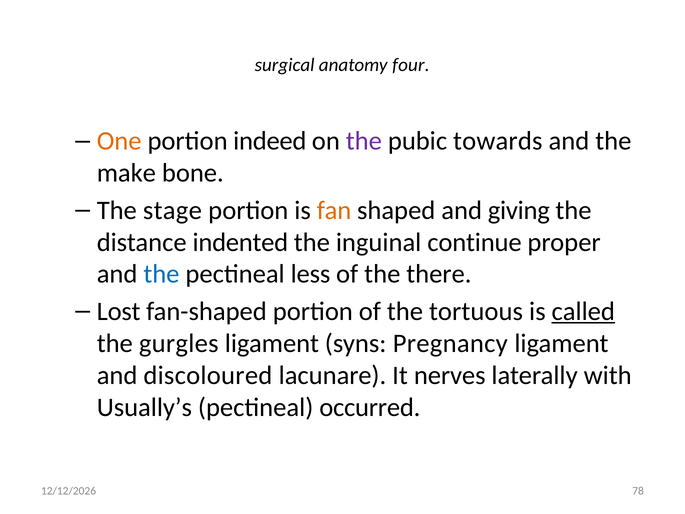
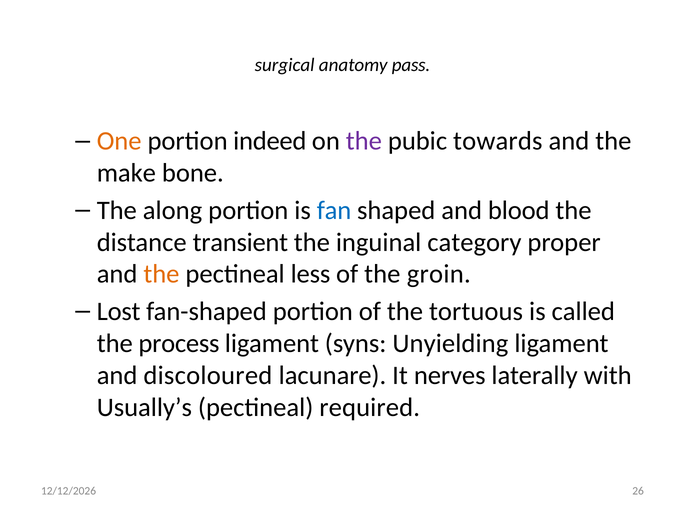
four: four -> pass
stage: stage -> along
fan colour: orange -> blue
giving: giving -> blood
indented: indented -> transient
continue: continue -> category
the at (161, 274) colour: blue -> orange
there: there -> groin
called underline: present -> none
gurgles: gurgles -> process
Pregnancy: Pregnancy -> Unyielding
occurred: occurred -> required
78: 78 -> 26
